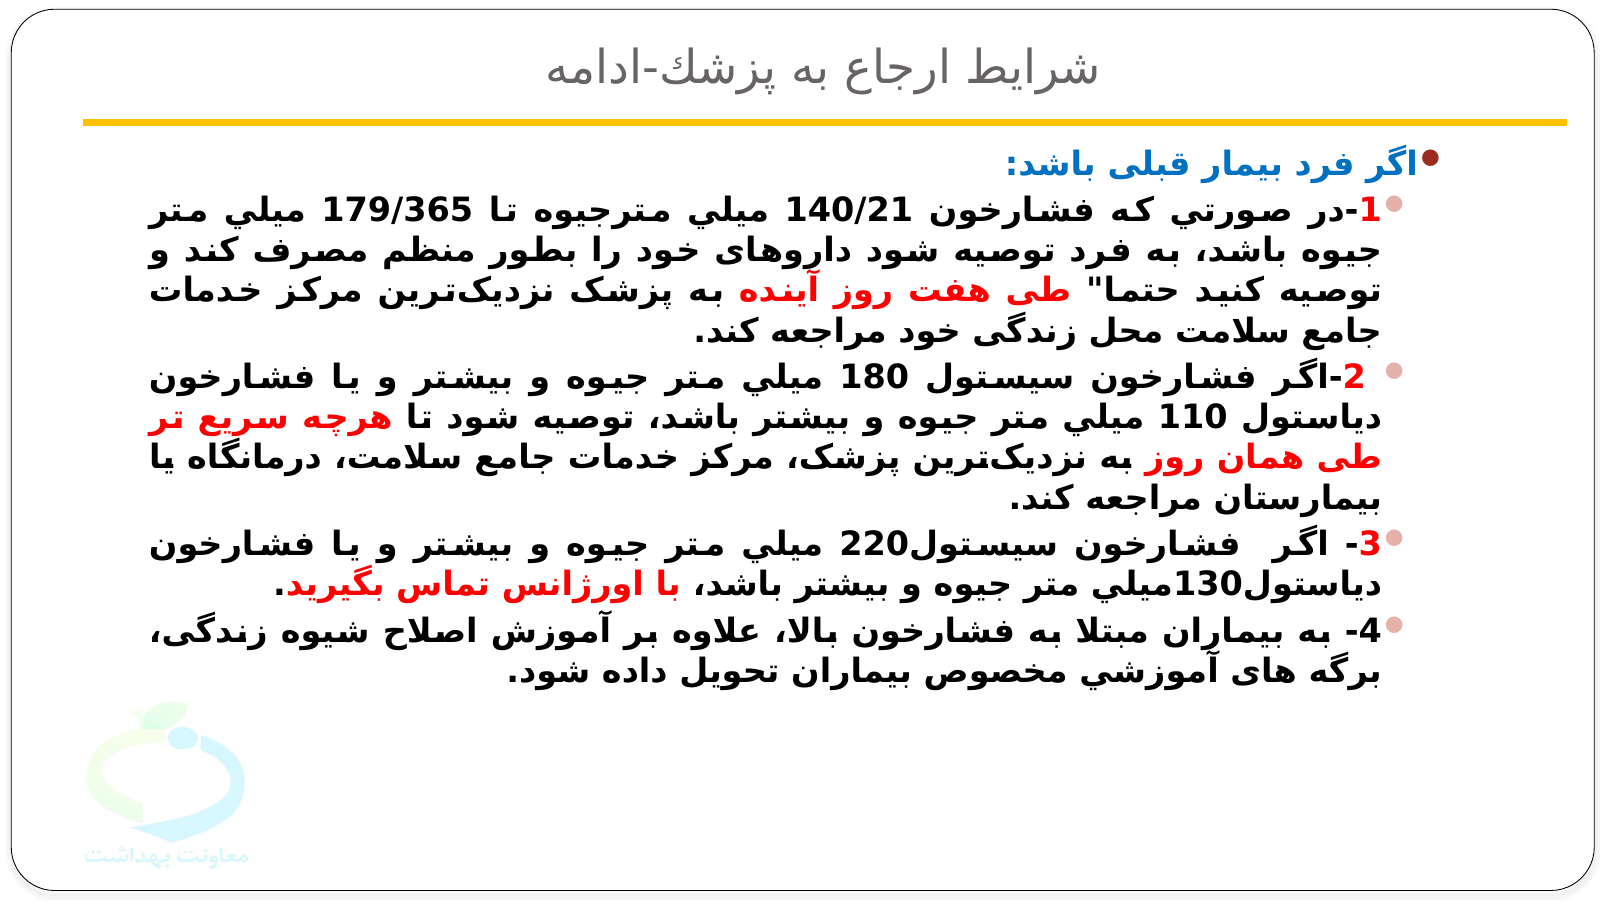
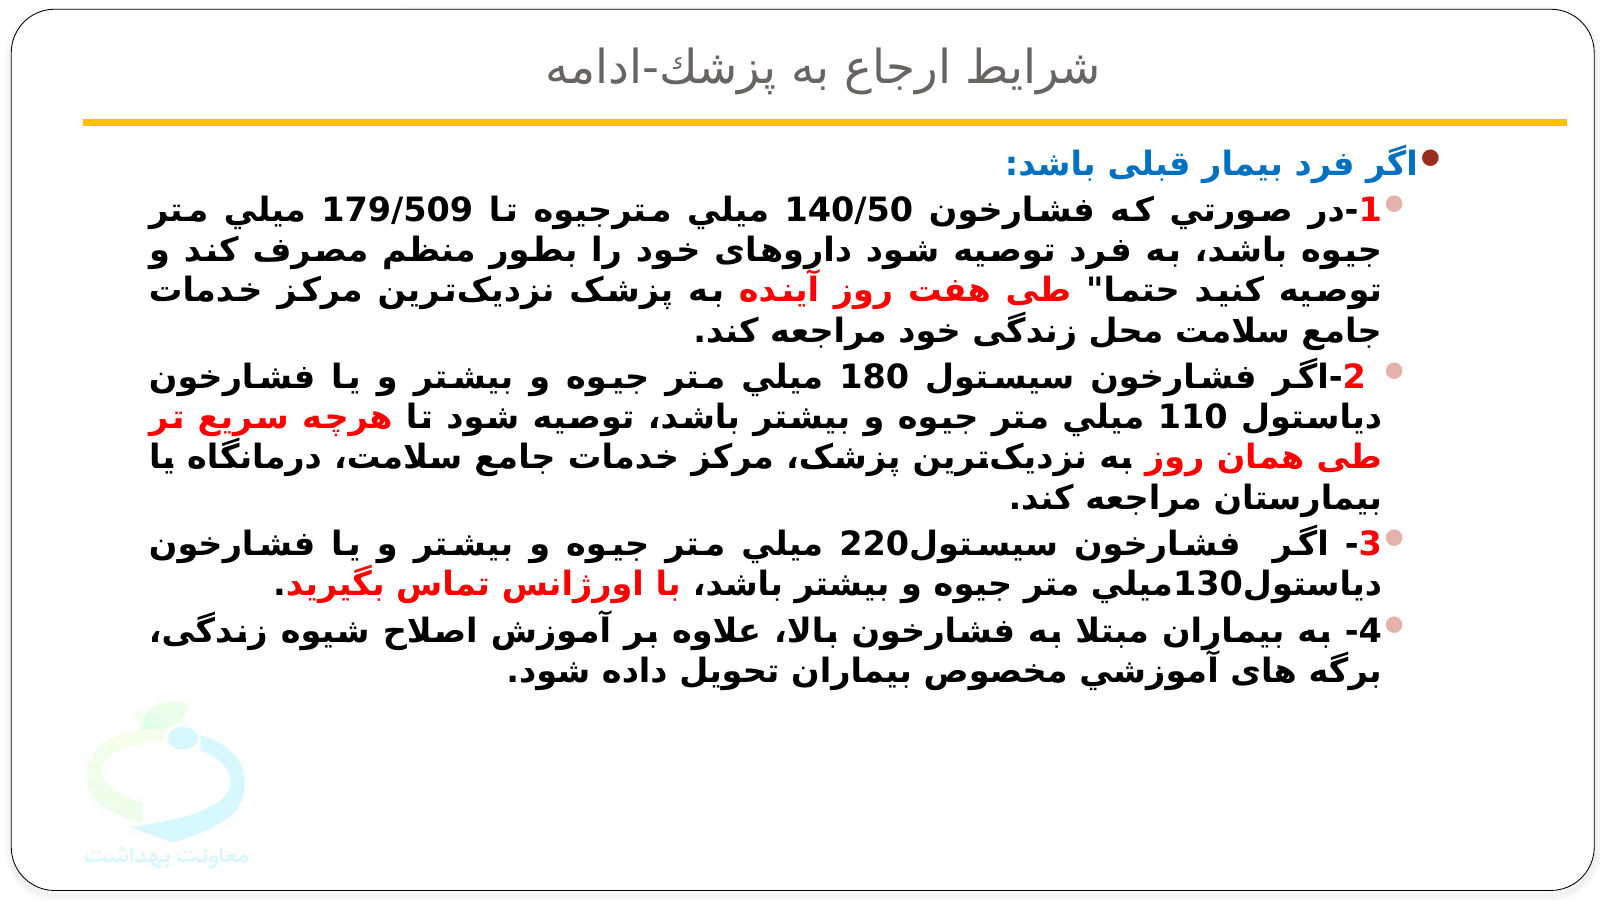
179/365: 179/365 -> 179/509
140/21: 140/21 -> 140/50
